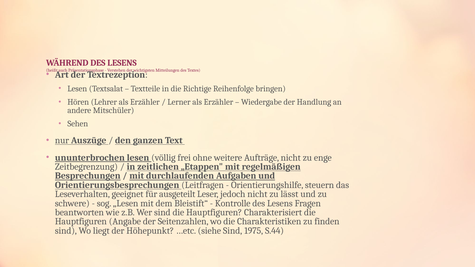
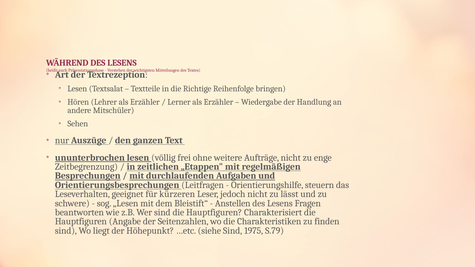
ausgeteilt: ausgeteilt -> kürzeren
Kontrolle: Kontrolle -> Anstellen
S.44: S.44 -> S.79
